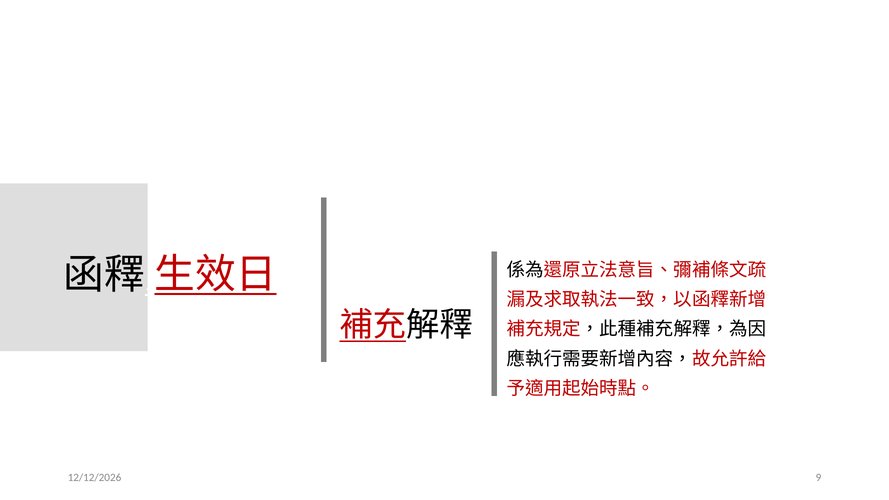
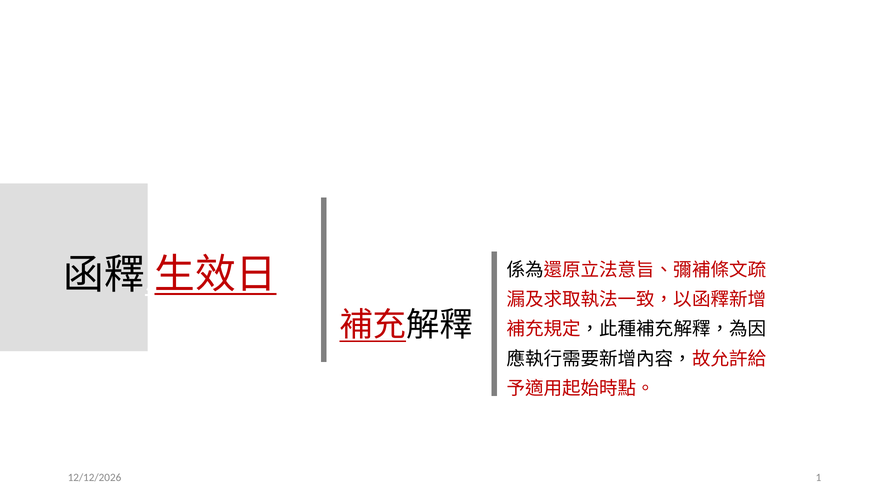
9: 9 -> 1
